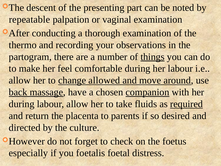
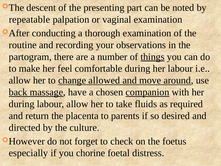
thermo: thermo -> routine
required underline: present -> none
foetalis: foetalis -> chorine
